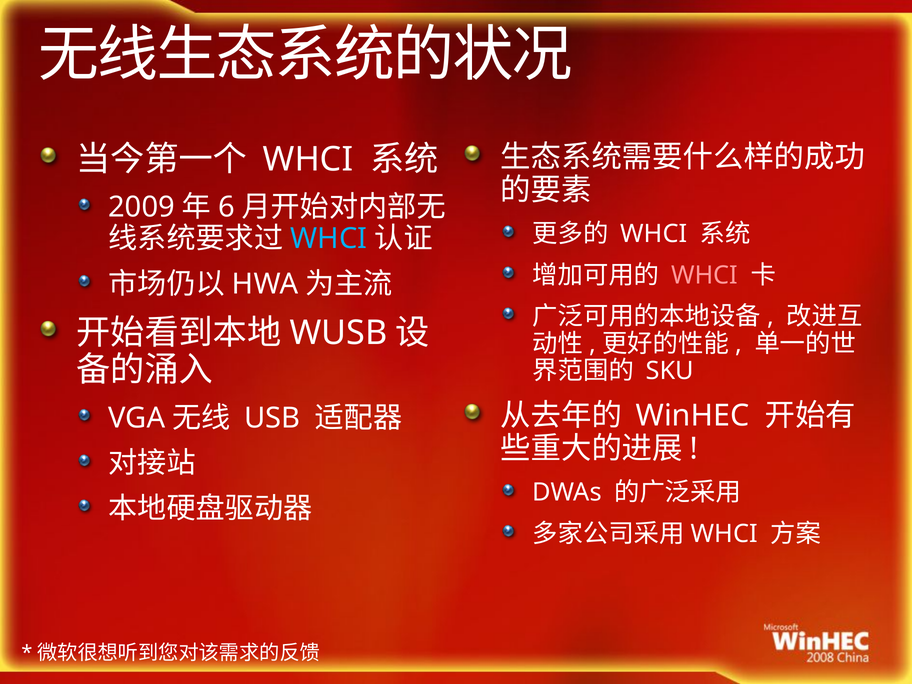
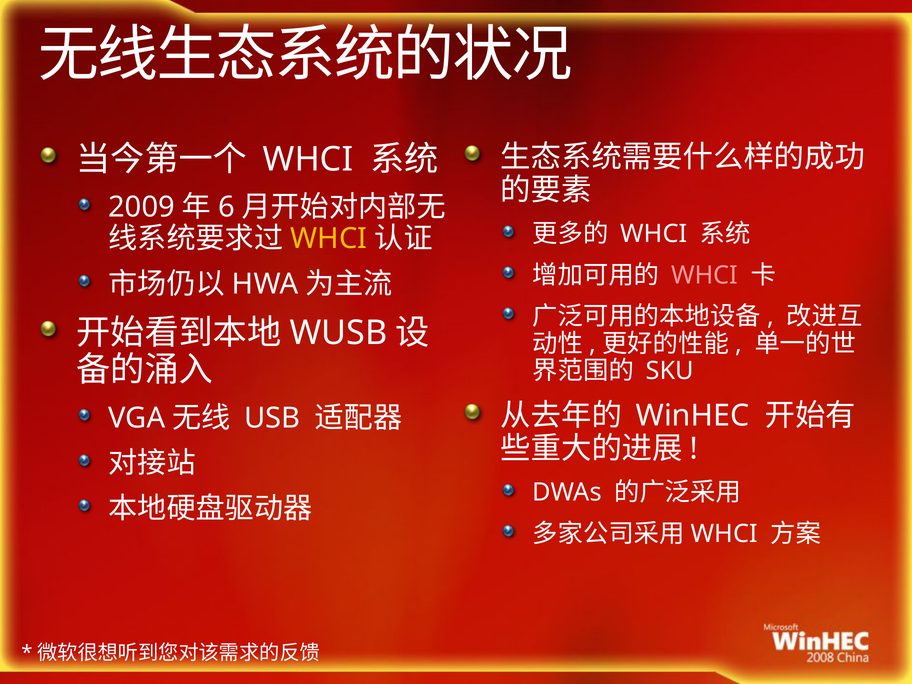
WHCI at (329, 239) colour: light blue -> yellow
